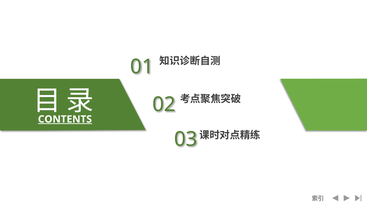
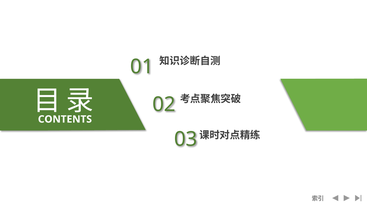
CONTENTS underline: present -> none
